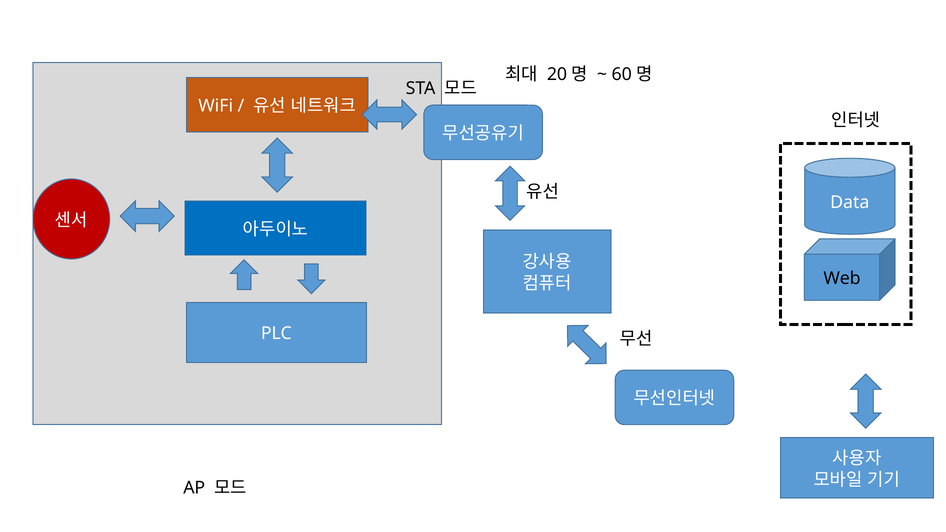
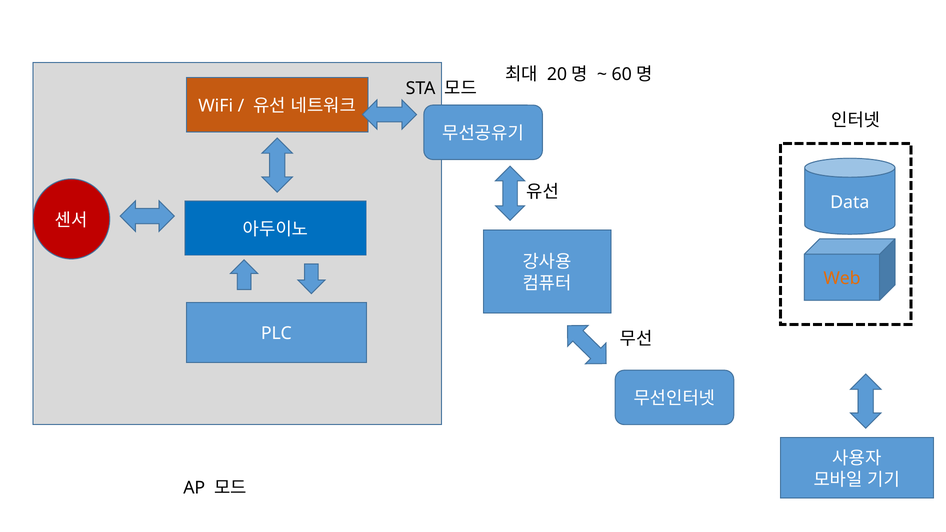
Web colour: black -> orange
